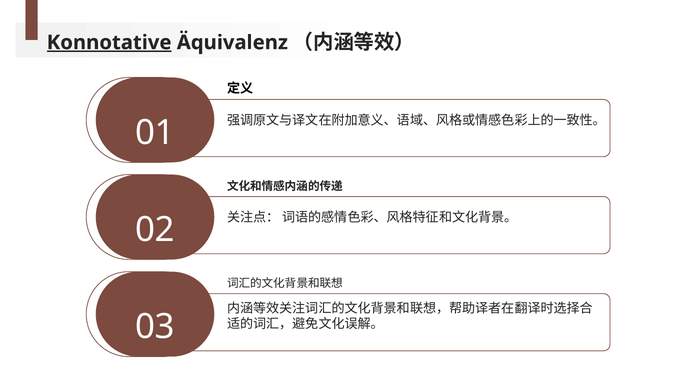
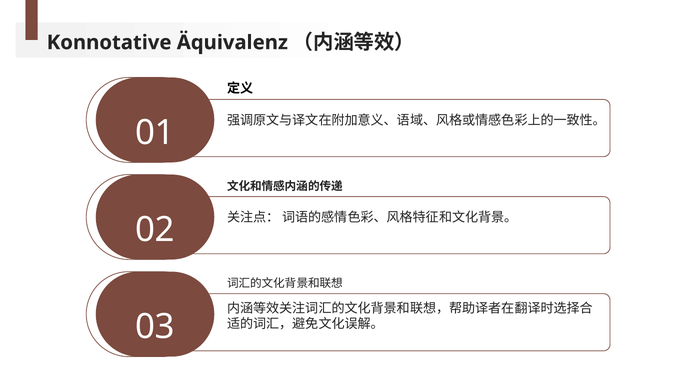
Konnotative underline: present -> none
